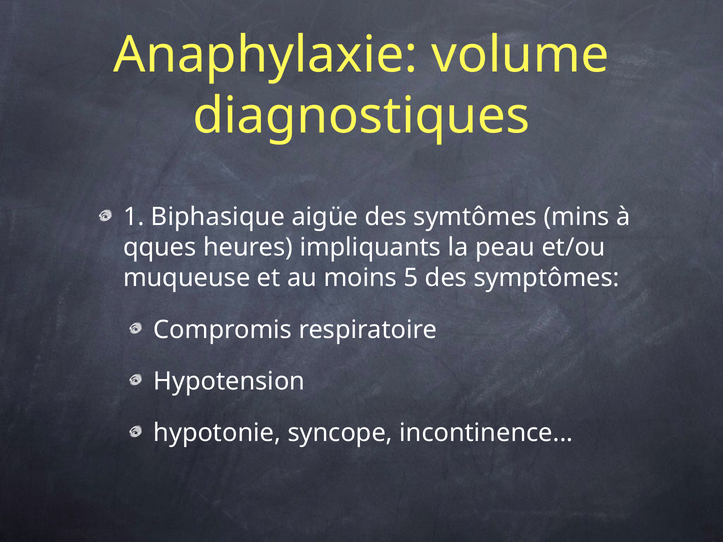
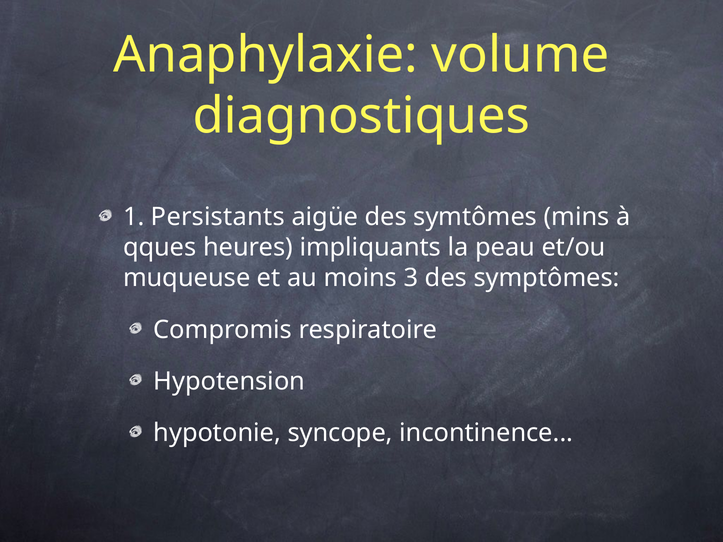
Biphasique: Biphasique -> Persistants
5: 5 -> 3
